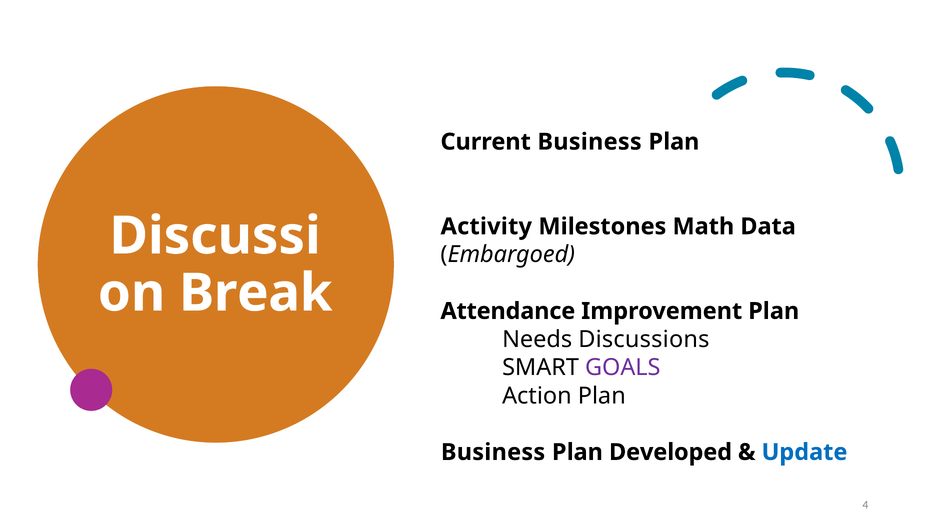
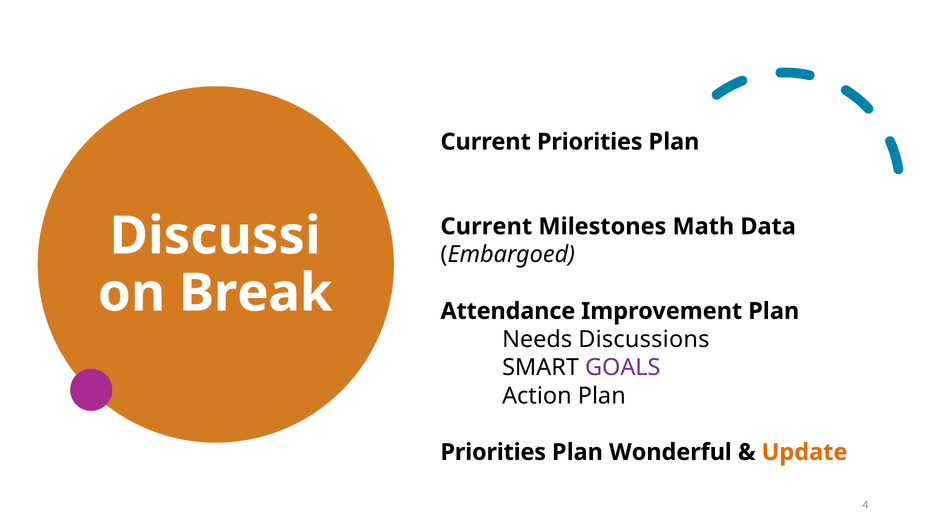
Current Business: Business -> Priorities
Activity at (486, 226): Activity -> Current
Business at (493, 452): Business -> Priorities
Developed: Developed -> Wonderful
Update colour: blue -> orange
